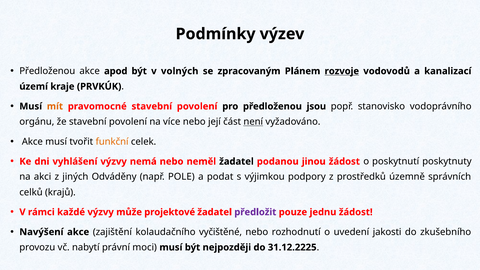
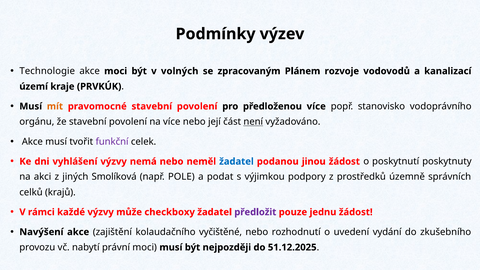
Předloženou at (47, 71): Předloženou -> Technologie
akce apod: apod -> moci
rozvoje underline: present -> none
předloženou jsou: jsou -> více
funkční colour: orange -> purple
žadatel at (236, 161) colour: black -> blue
Odváděny: Odváděny -> Smolíková
projektové: projektové -> checkboxy
jakosti: jakosti -> vydání
31.12.2225: 31.12.2225 -> 51.12.2025
